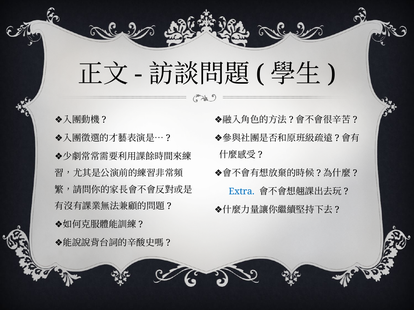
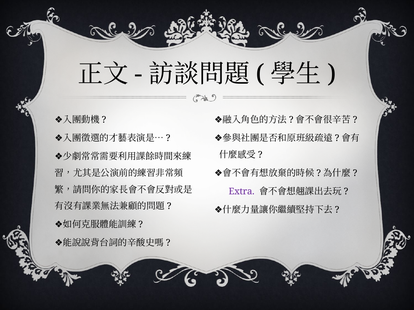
Extra colour: blue -> purple
